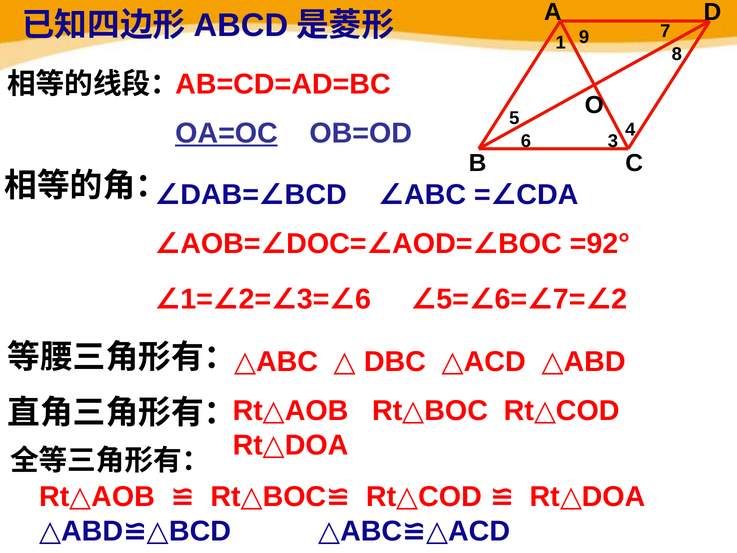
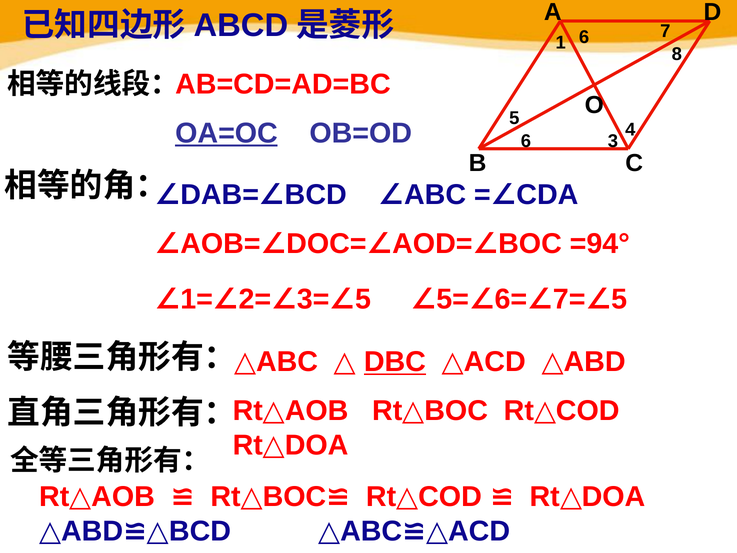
1 9: 9 -> 6
=92°: =92° -> =94°
6 at (363, 299): 6 -> 5
2 at (619, 299): 2 -> 5
DBC underline: none -> present
